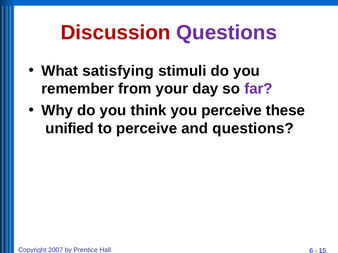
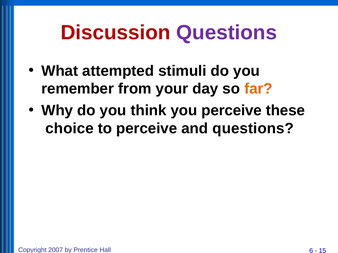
satisfying: satisfying -> attempted
far colour: purple -> orange
unified: unified -> choice
